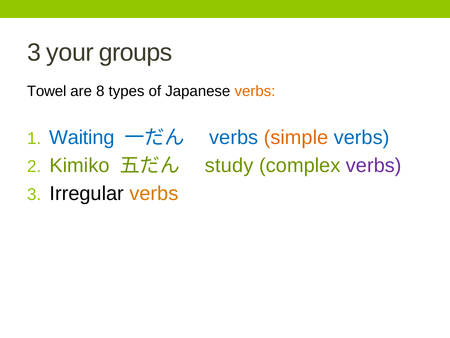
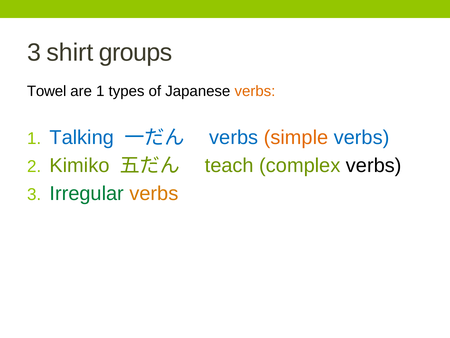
your: your -> shirt
are 8: 8 -> 1
Waiting: Waiting -> Talking
study: study -> teach
verbs at (374, 165) colour: purple -> black
Irregular colour: black -> green
